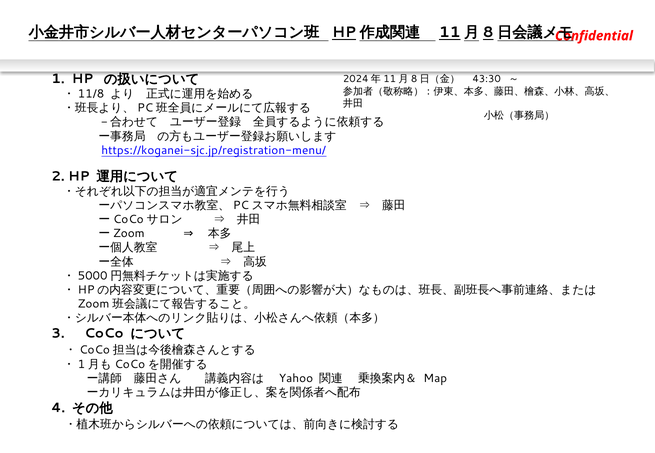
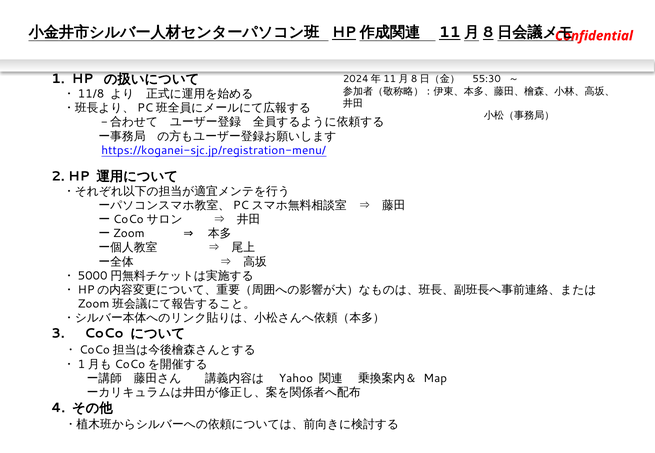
43:30: 43:30 -> 55:30
